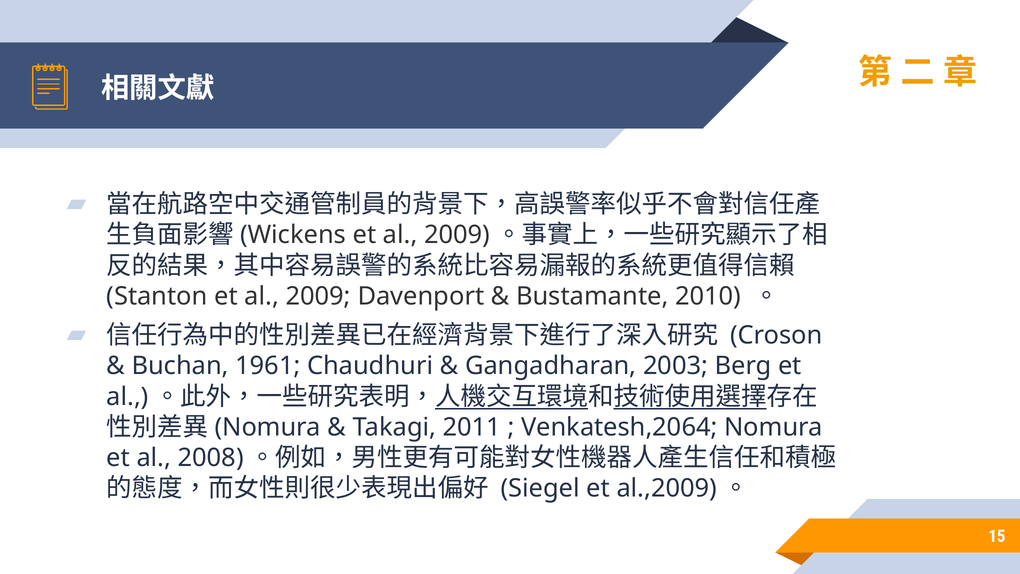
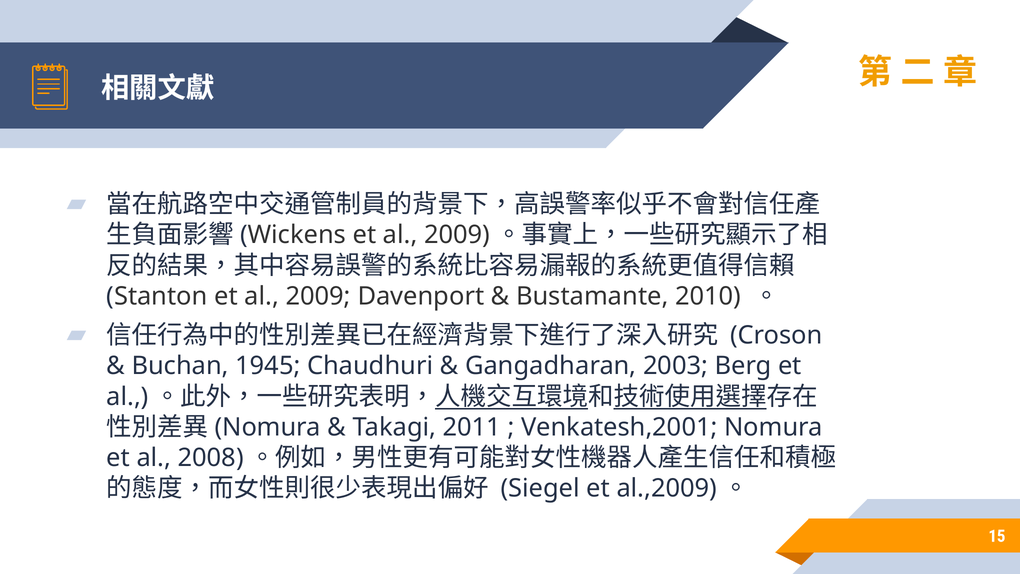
1961: 1961 -> 1945
Venkatesh,2064: Venkatesh,2064 -> Venkatesh,2001
